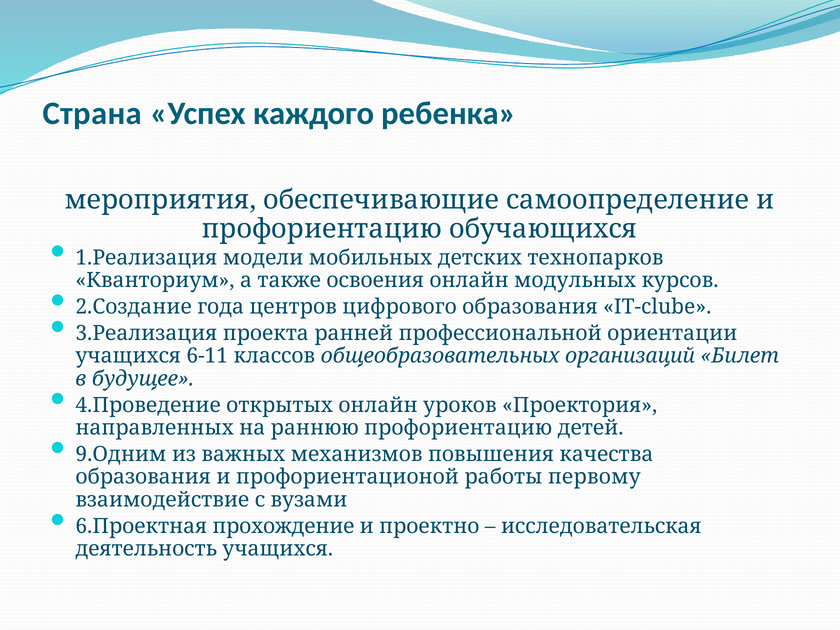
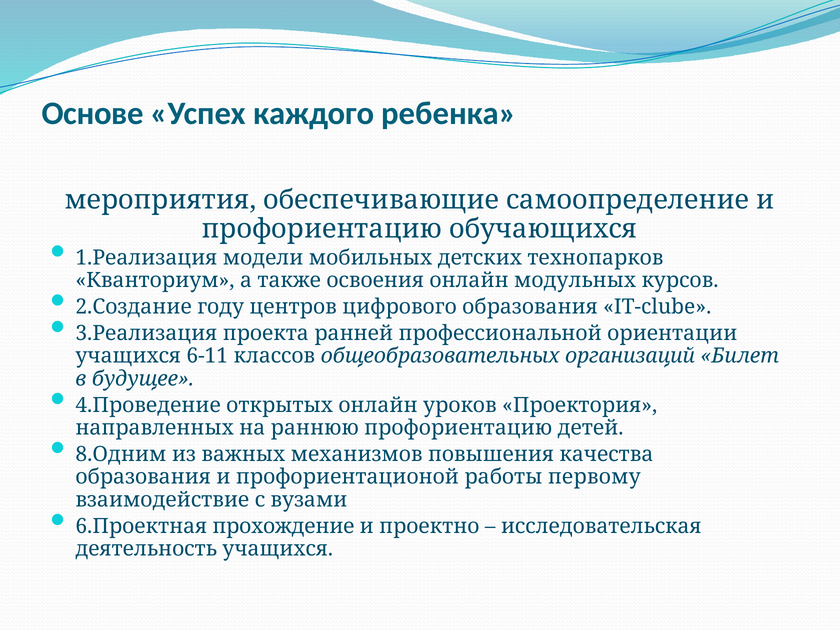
Страна: Страна -> Основе
года: года -> году
9.Одним: 9.Одним -> 8.Одним
